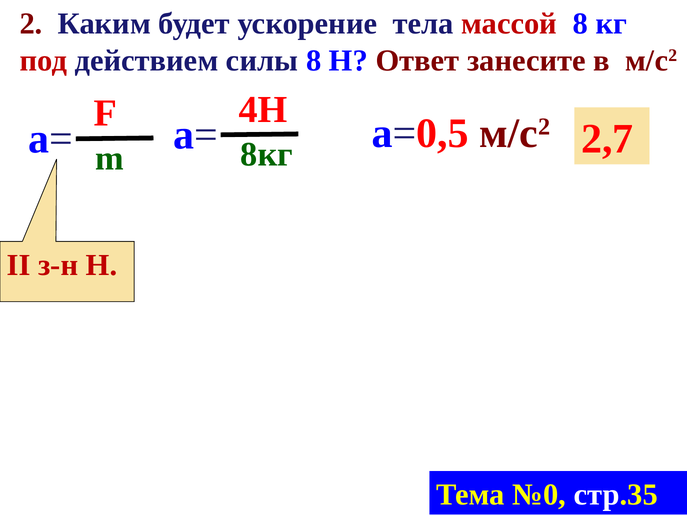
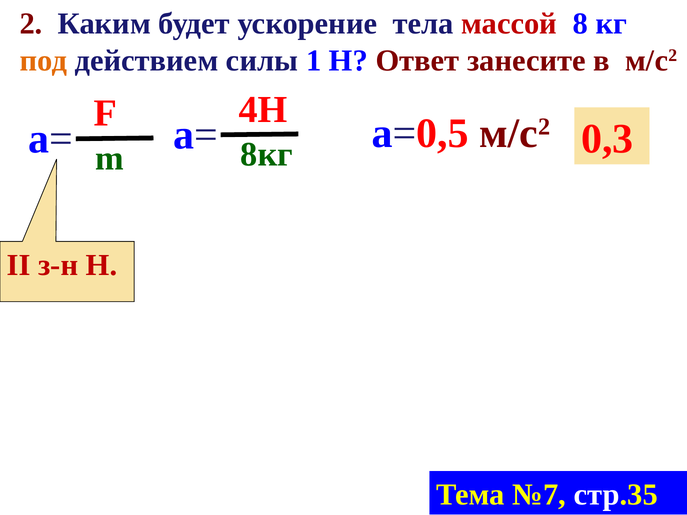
под colour: red -> orange
силы 8: 8 -> 1
2,7: 2,7 -> 0,3
№0: №0 -> №7
